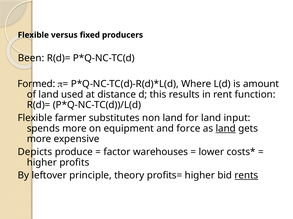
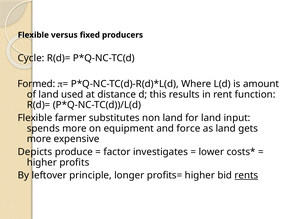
Been: Been -> Cycle
land at (226, 129) underline: present -> none
warehouses: warehouses -> investigates
theory: theory -> longer
